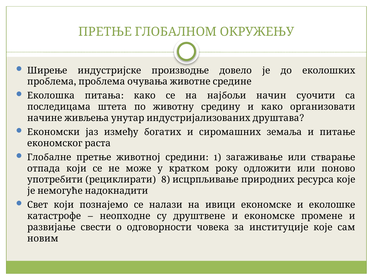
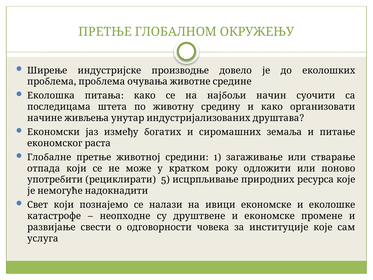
8: 8 -> 5
новим: новим -> услуга
